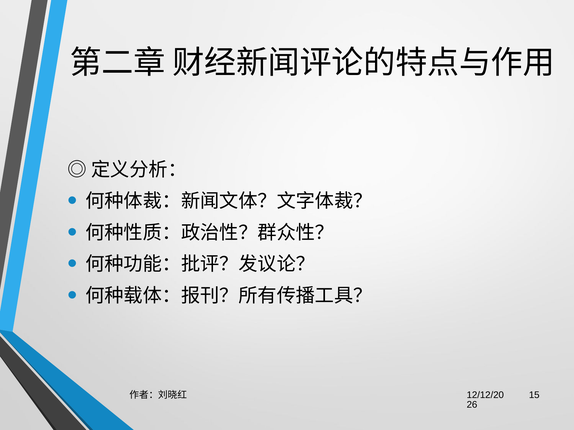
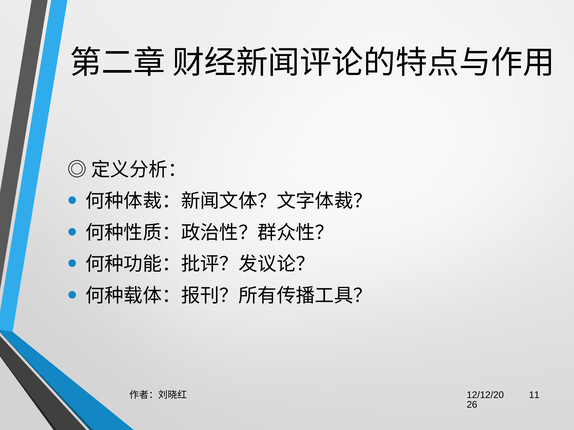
15: 15 -> 11
